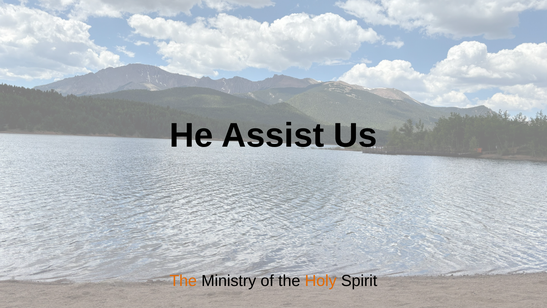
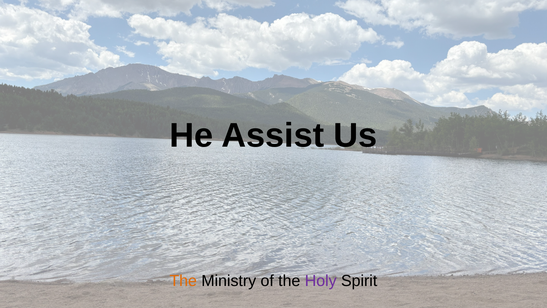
Holy colour: orange -> purple
